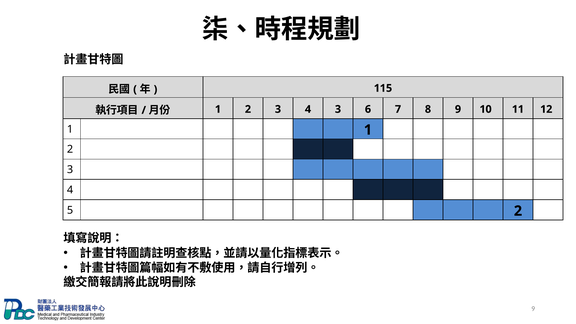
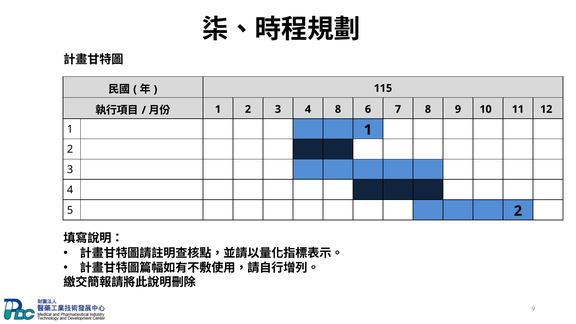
4 3: 3 -> 8
